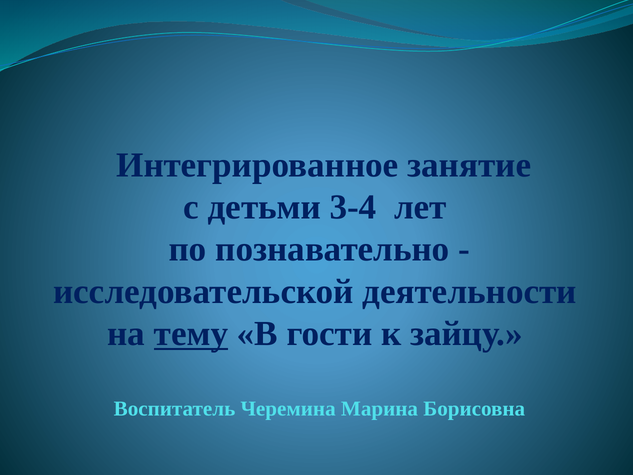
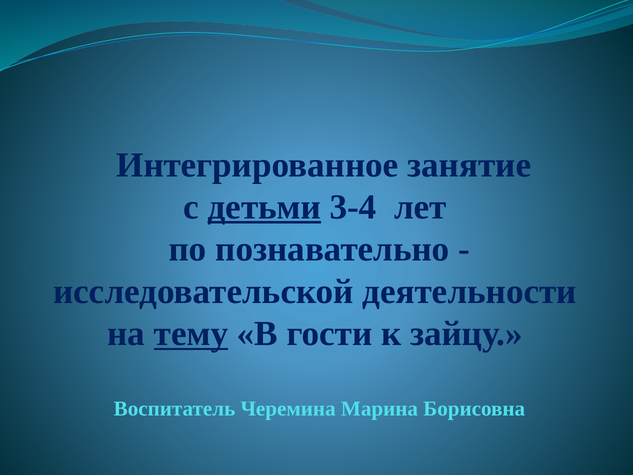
детьми underline: none -> present
